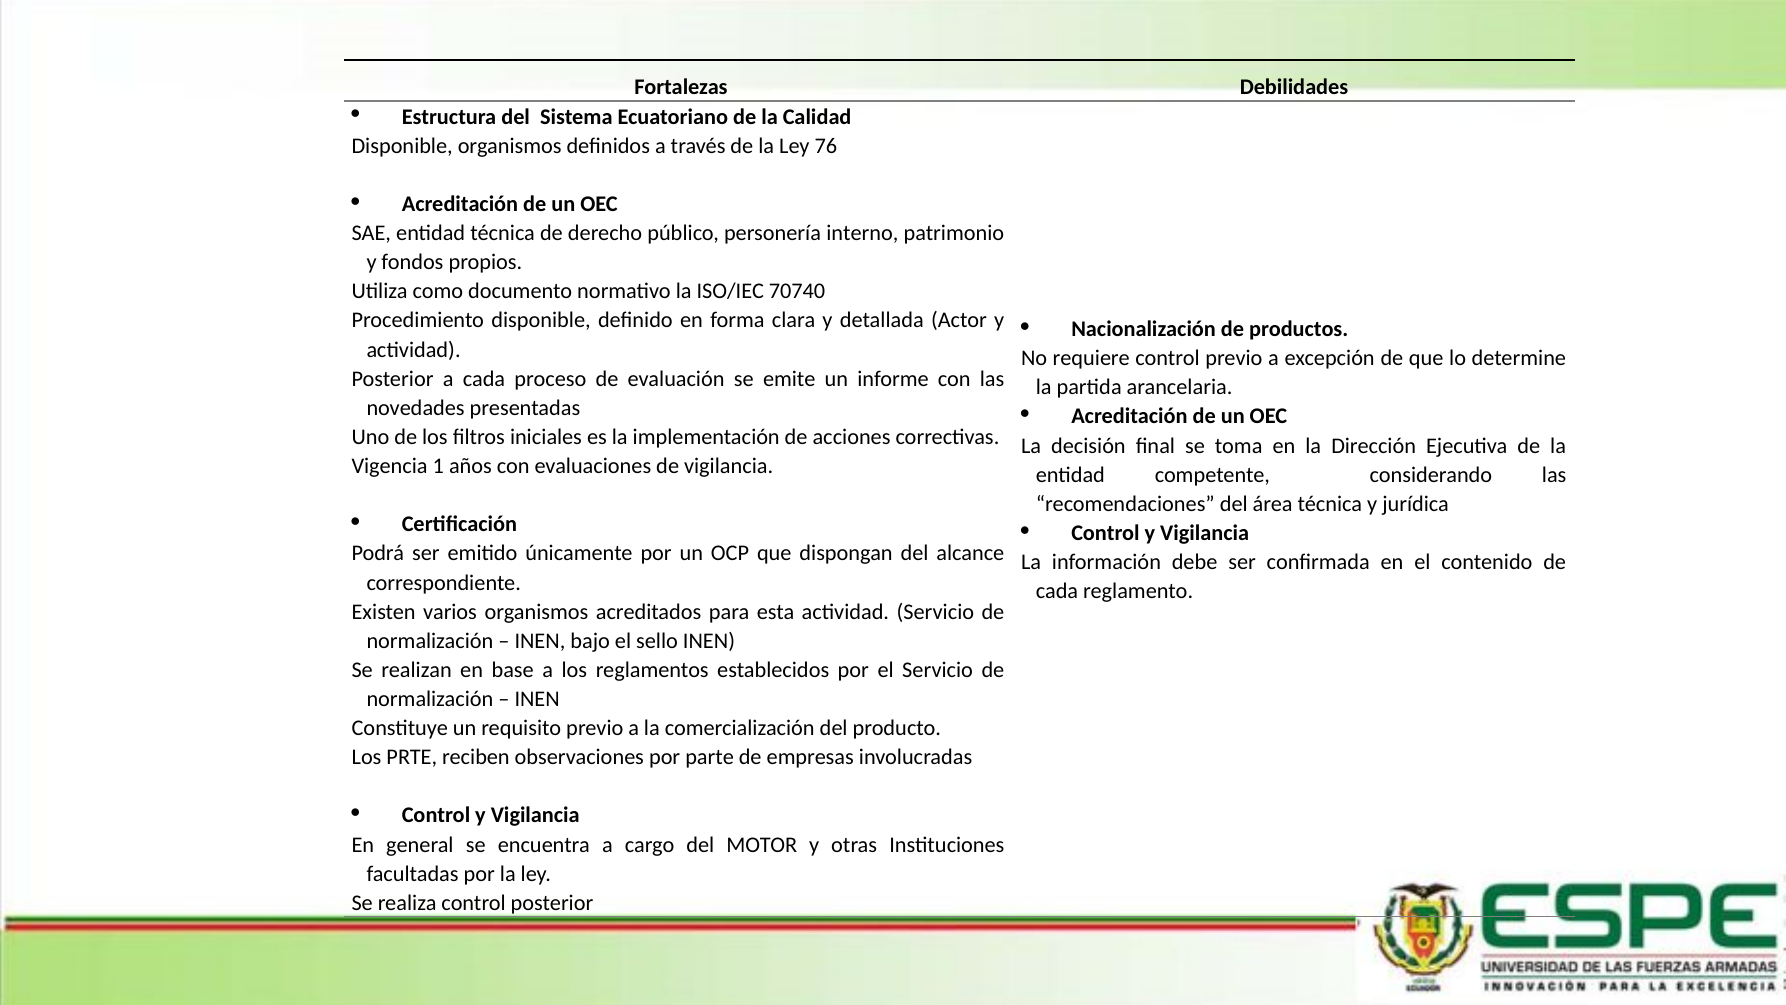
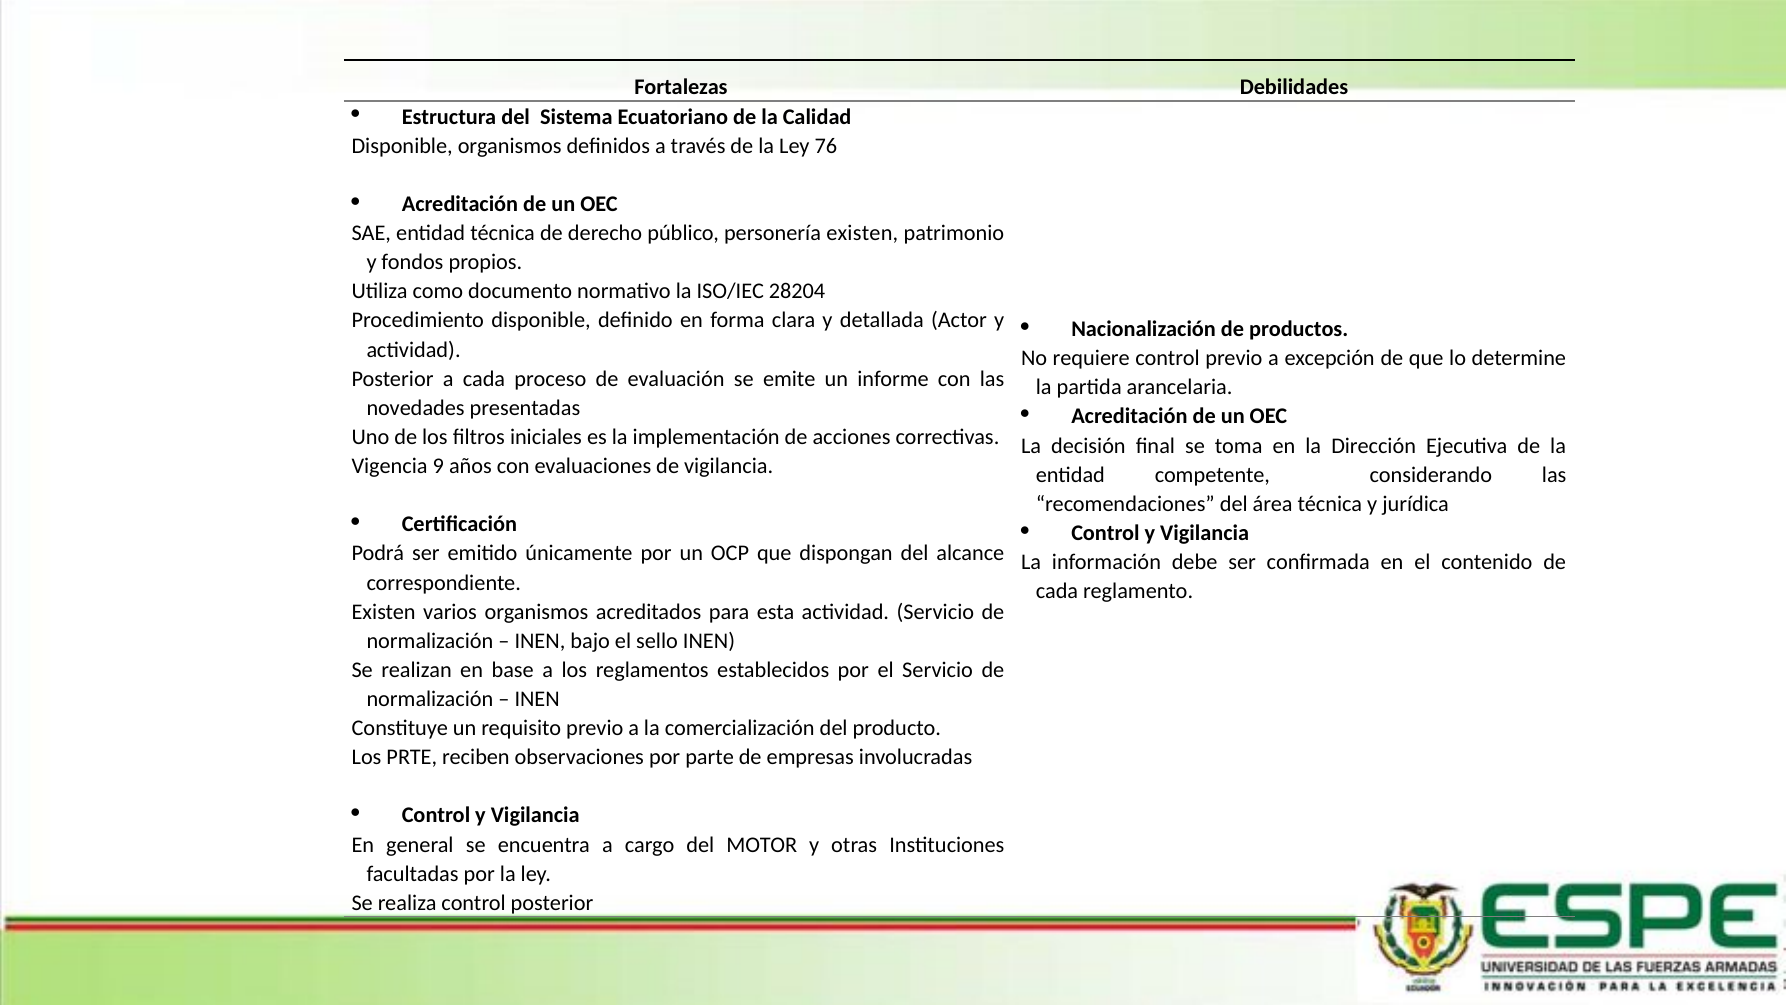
personería interno: interno -> existen
70740: 70740 -> 28204
1: 1 -> 9
